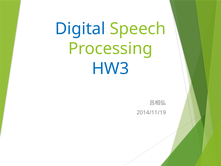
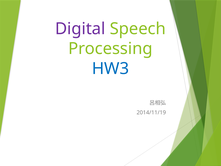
Digital colour: blue -> purple
